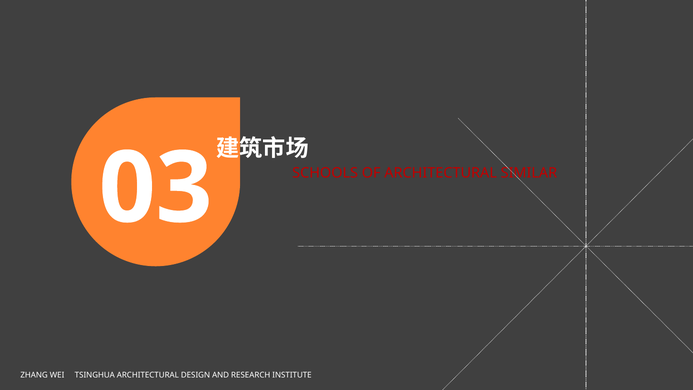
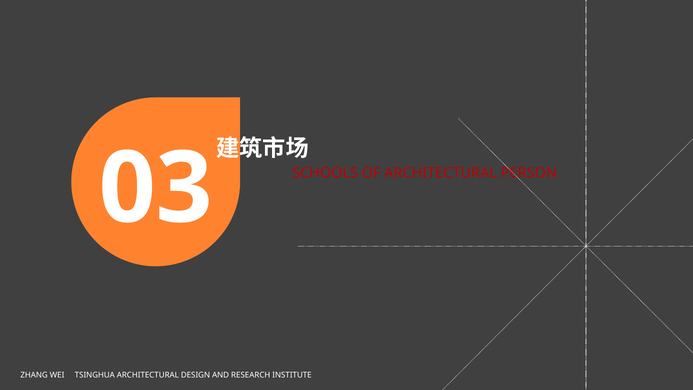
SIMILAR: SIMILAR -> PERSON
